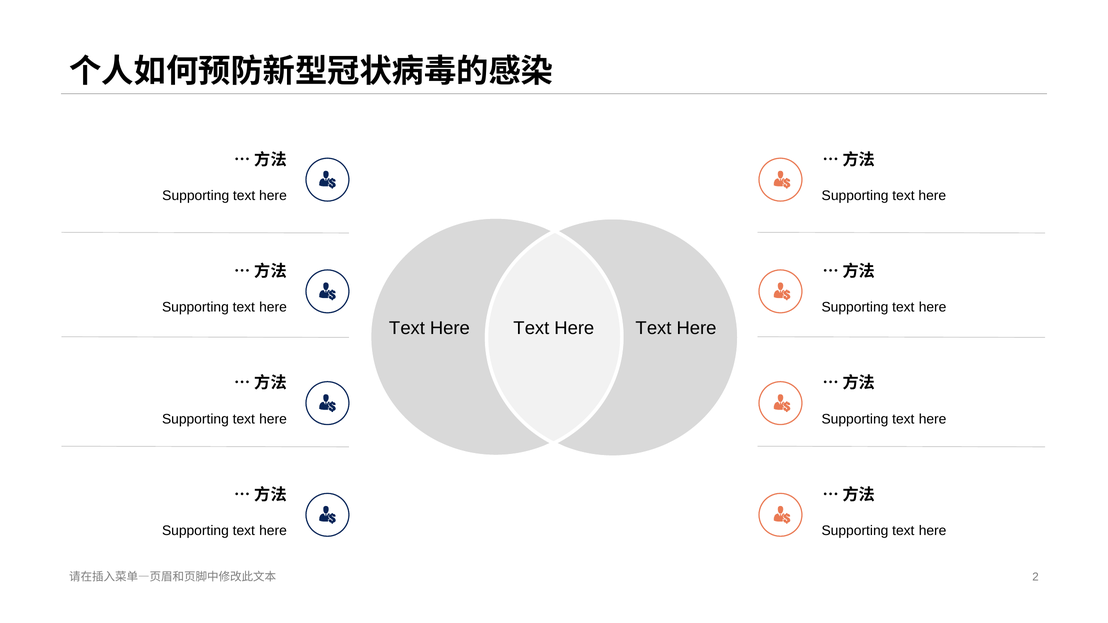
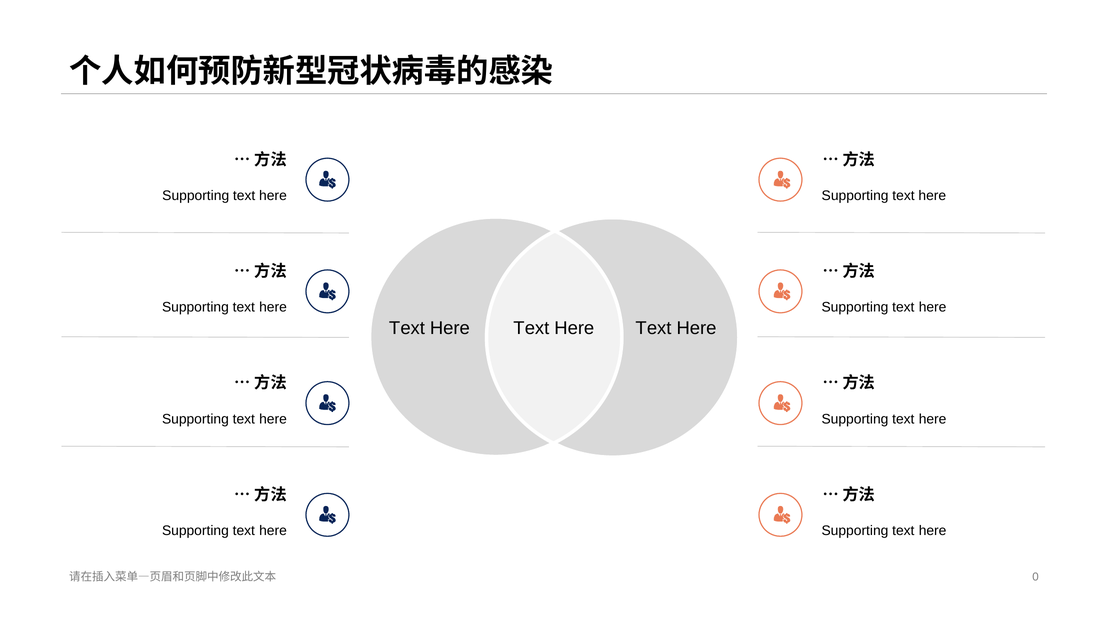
2: 2 -> 0
